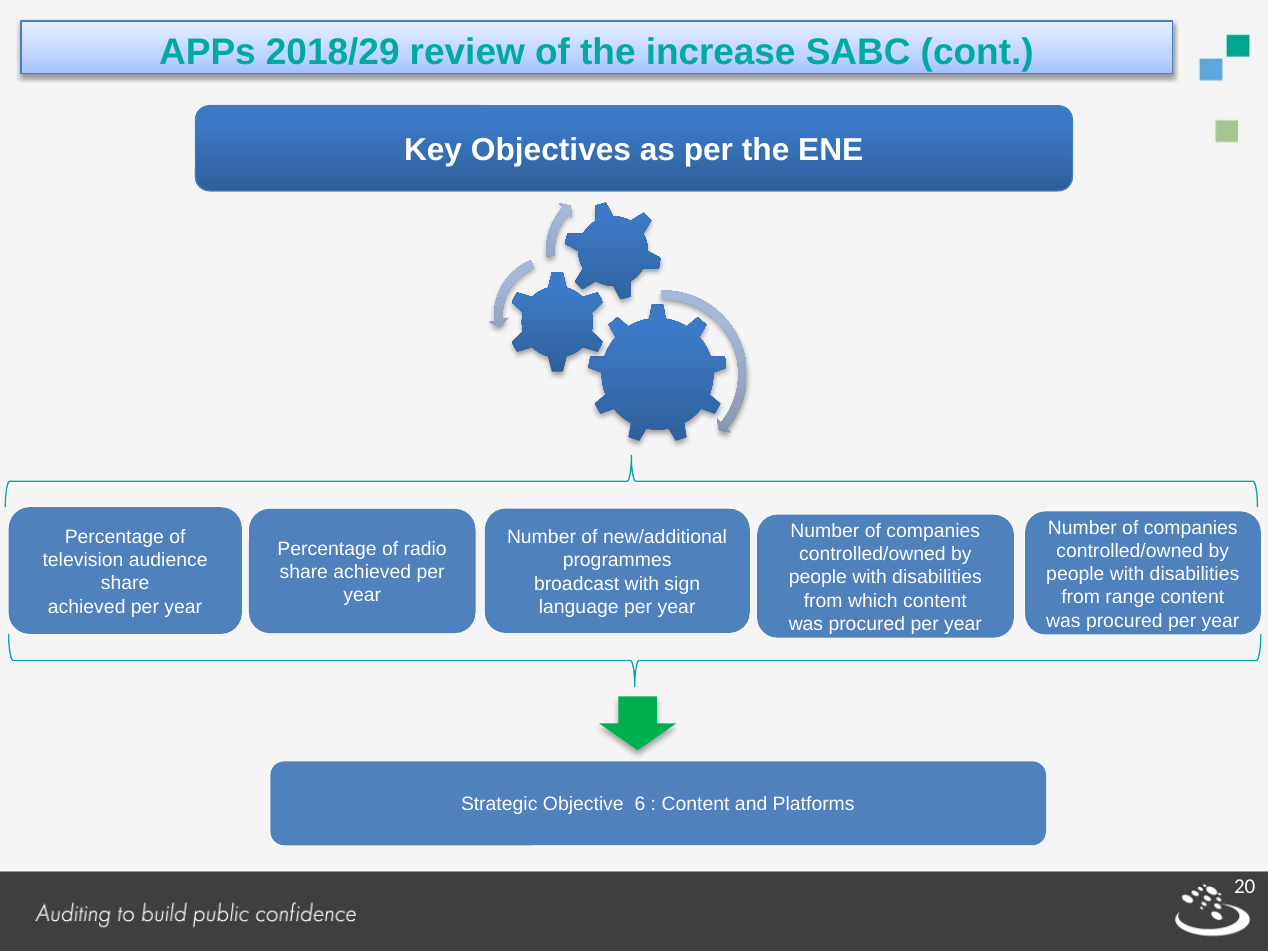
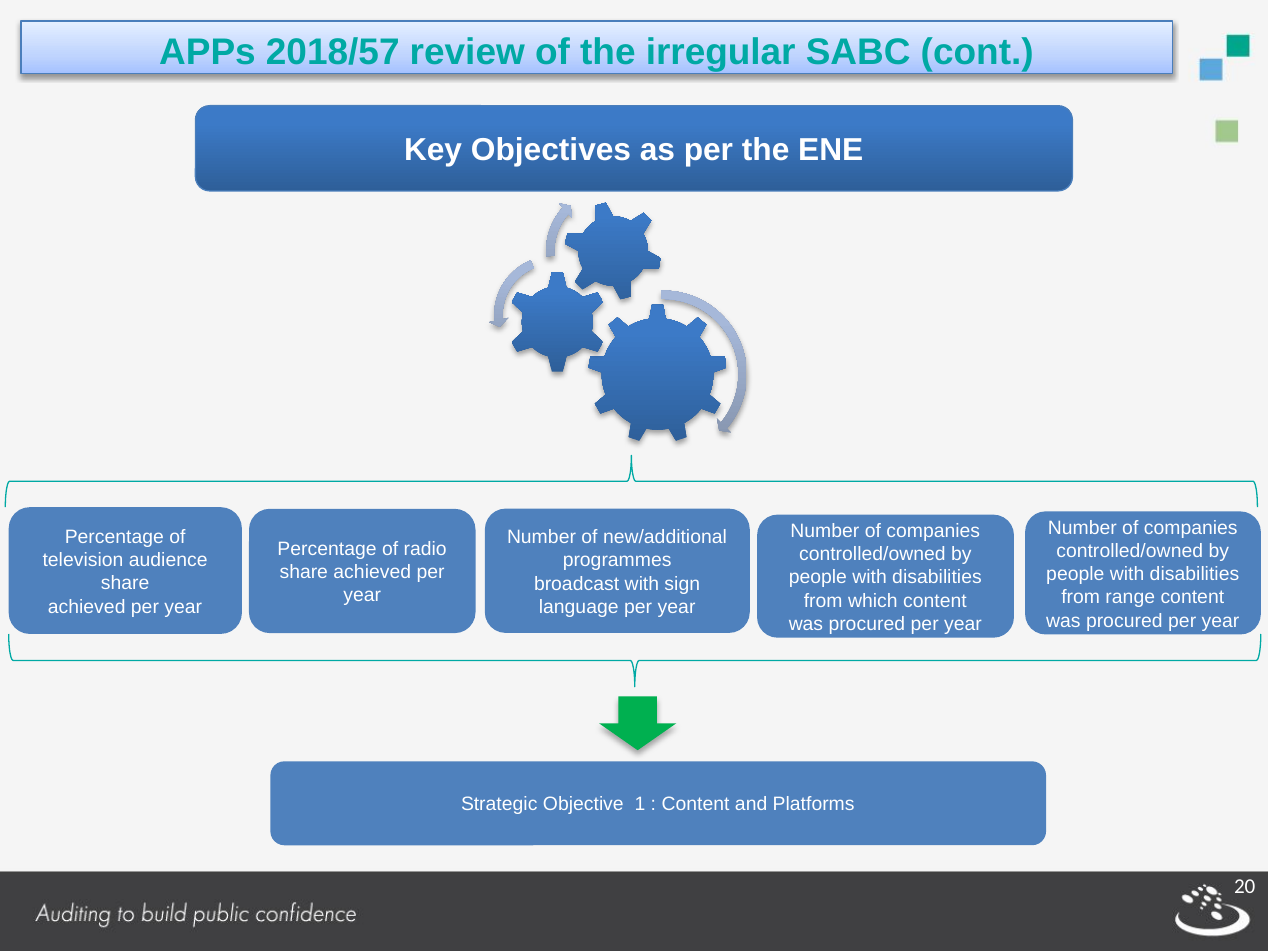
2018/29: 2018/29 -> 2018/57
increase: increase -> irregular
6: 6 -> 1
